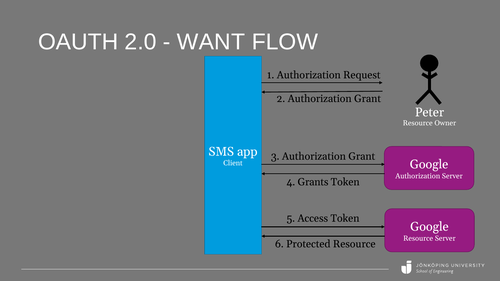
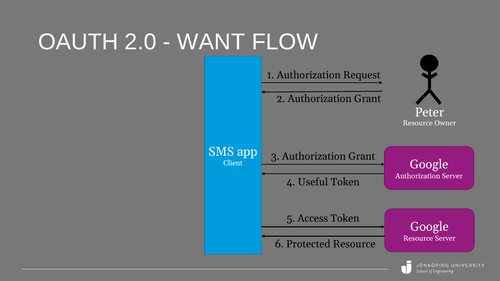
Grants: Grants -> Useful
